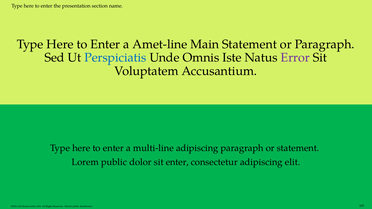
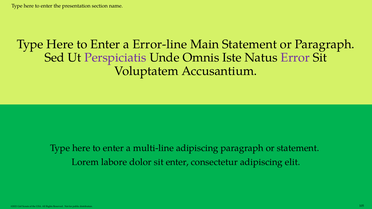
Amet-line: Amet-line -> Error-line
Perspiciatis colour: blue -> purple
Lorem public: public -> labore
